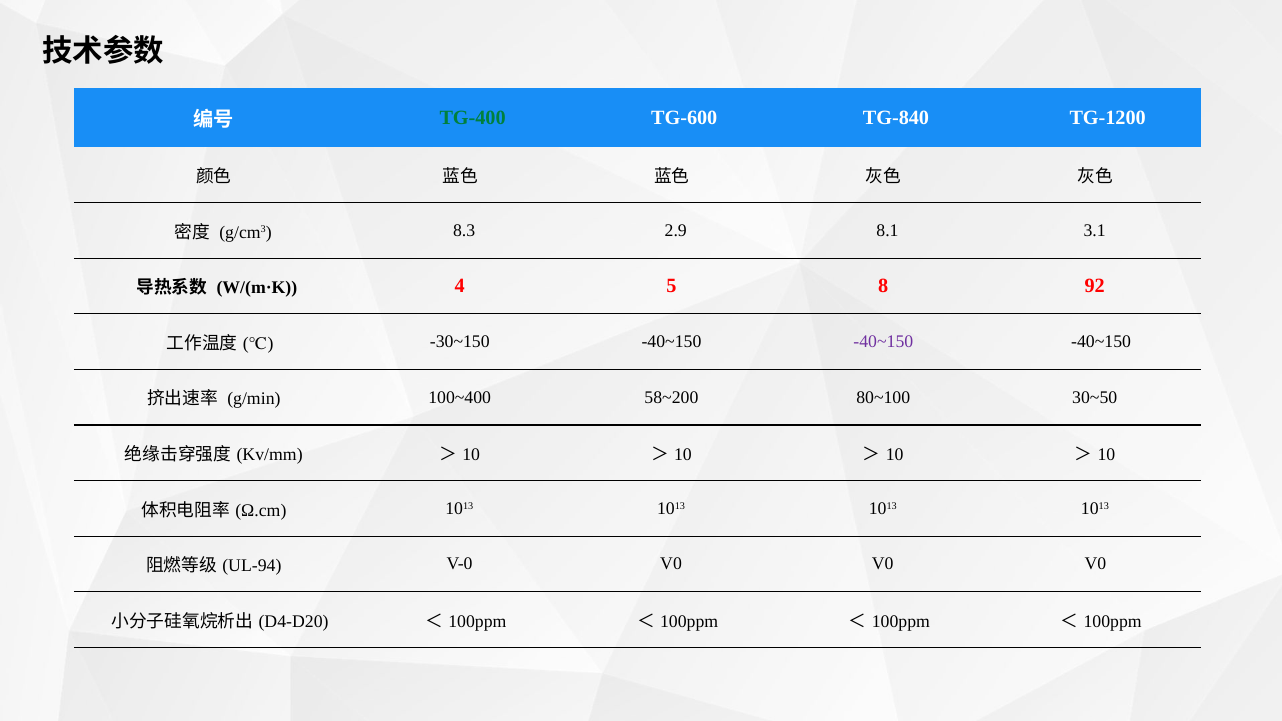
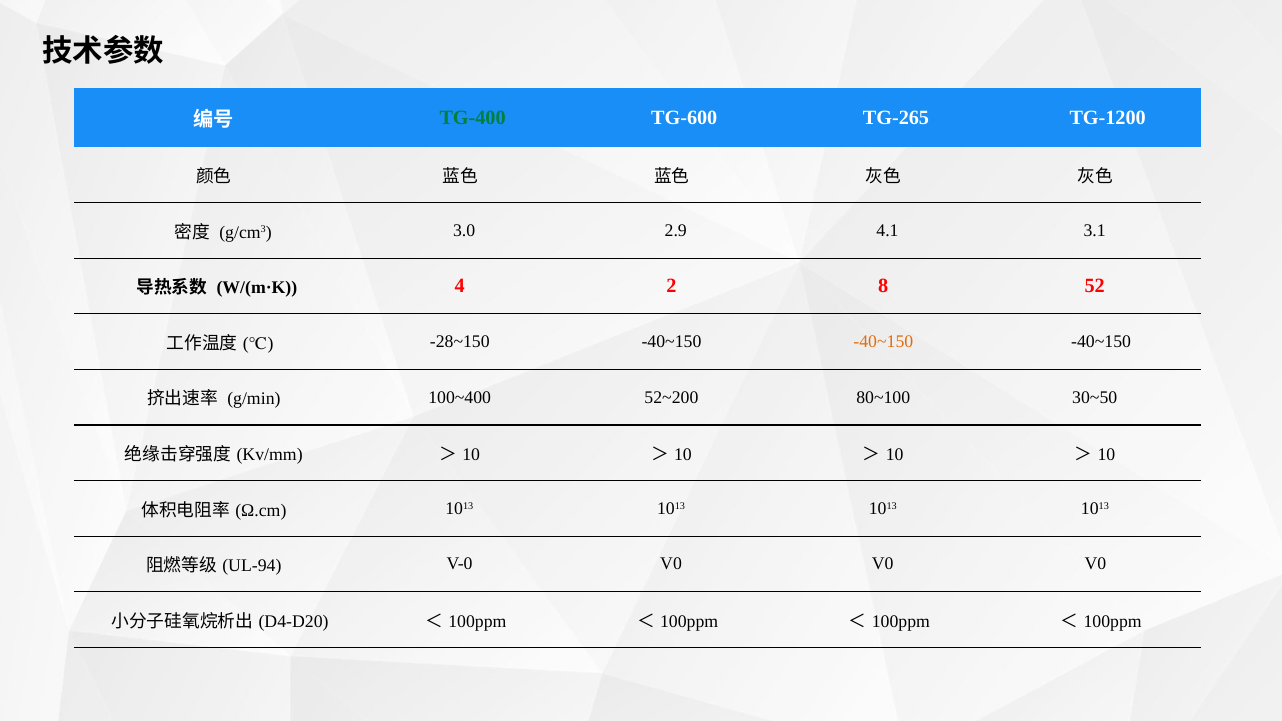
TG-840: TG-840 -> TG-265
8.3: 8.3 -> 3.0
8.1: 8.1 -> 4.1
5: 5 -> 2
92: 92 -> 52
-30~150: -30~150 -> -28~150
-40~150 at (883, 342) colour: purple -> orange
58~200: 58~200 -> 52~200
